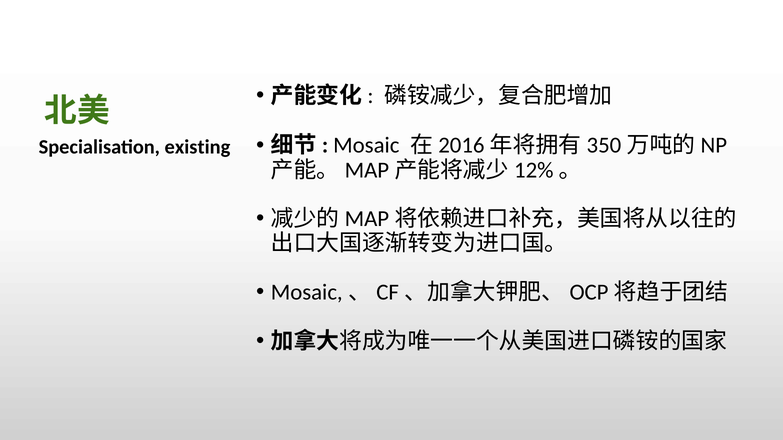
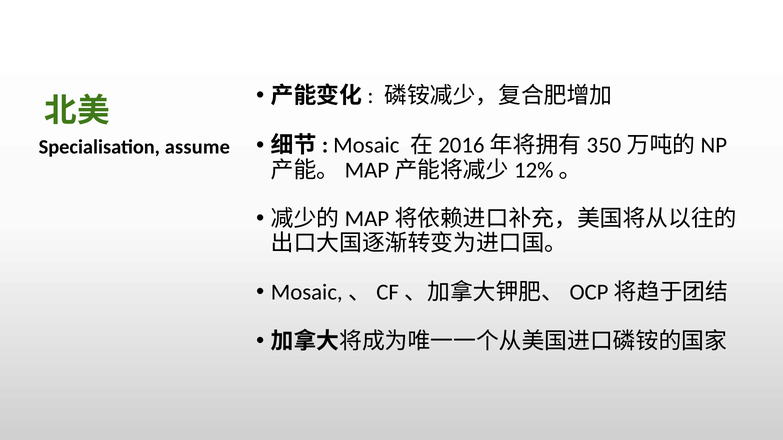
existing: existing -> assume
